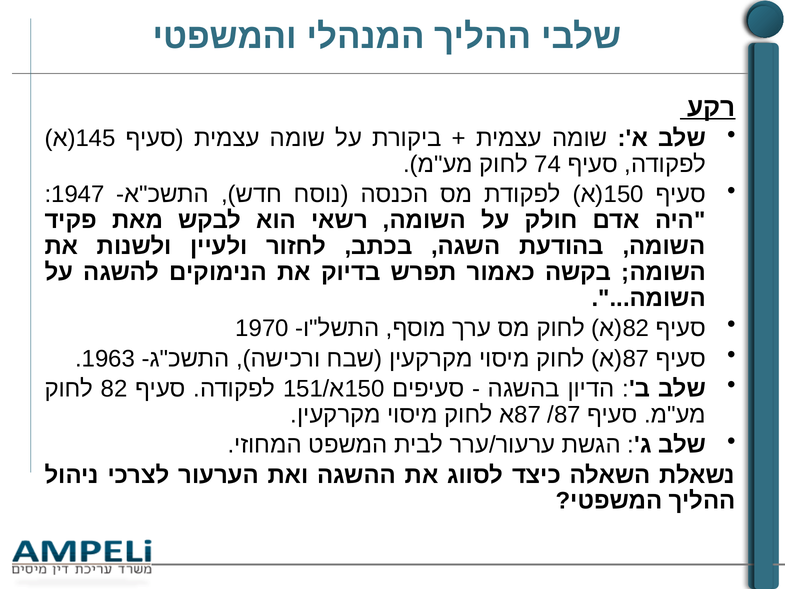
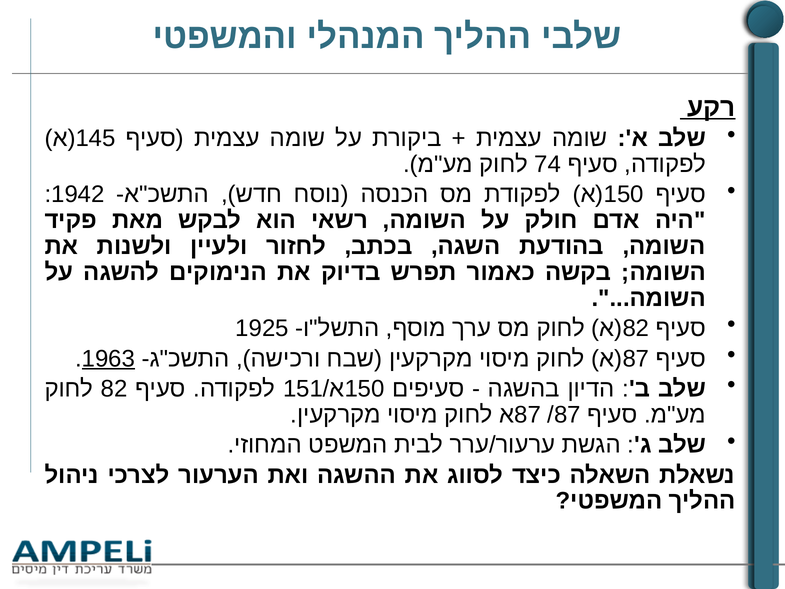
1947: 1947 -> 1942
1970: 1970 -> 1925
1963 underline: none -> present
